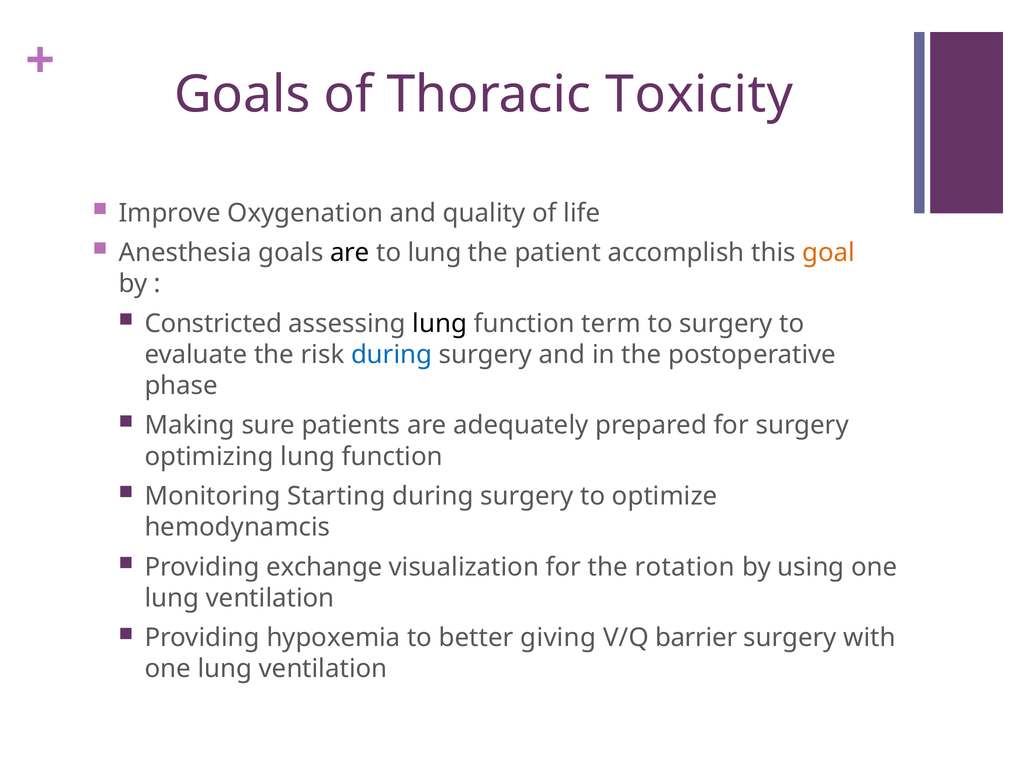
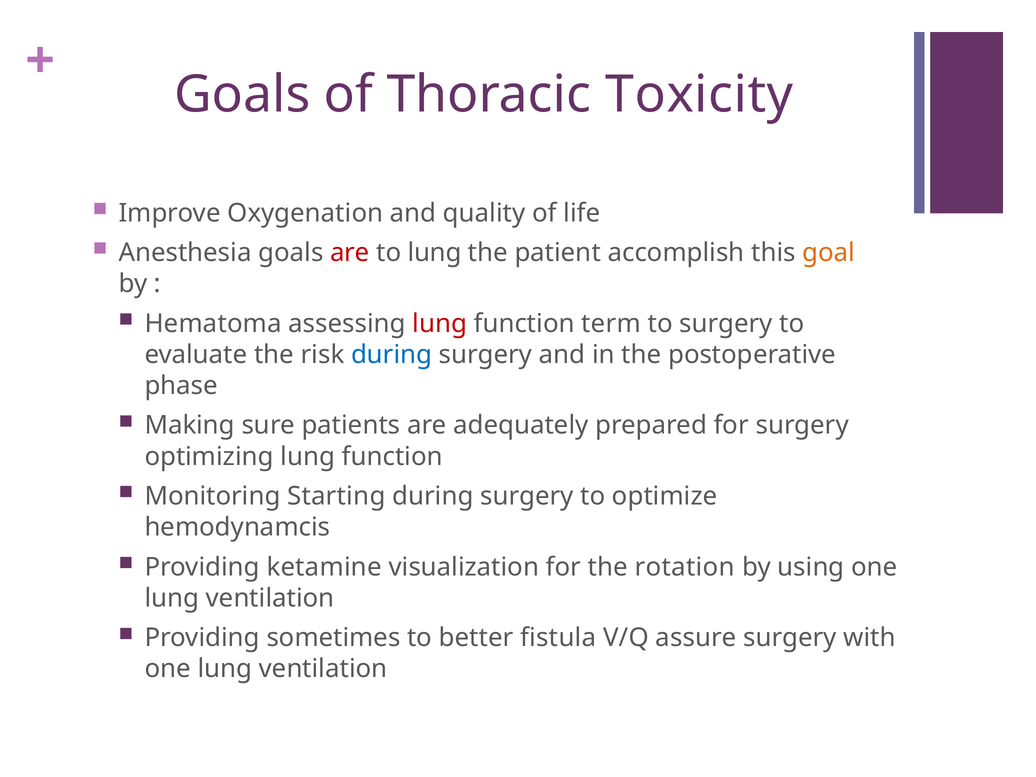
are at (350, 253) colour: black -> red
Constricted: Constricted -> Hematoma
lung at (440, 324) colour: black -> red
exchange: exchange -> ketamine
hypoxemia: hypoxemia -> sometimes
giving: giving -> fistula
barrier: barrier -> assure
